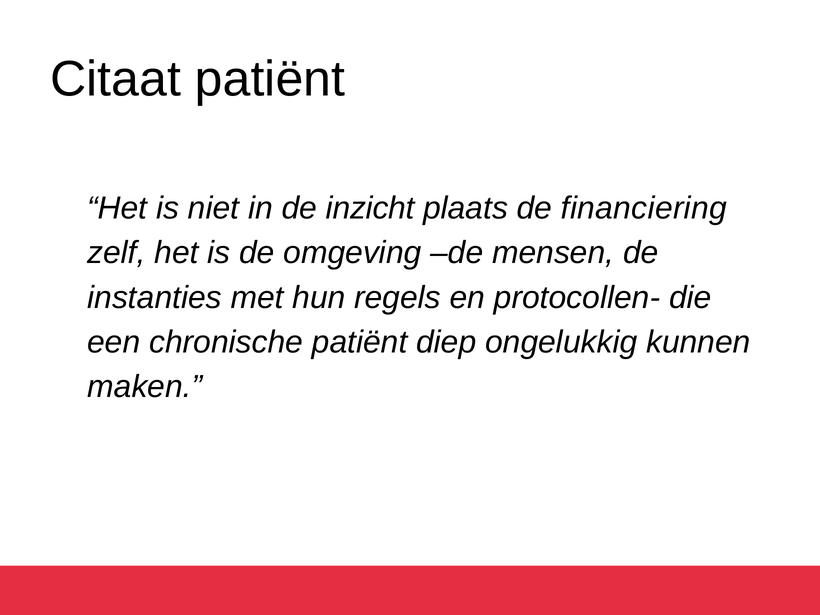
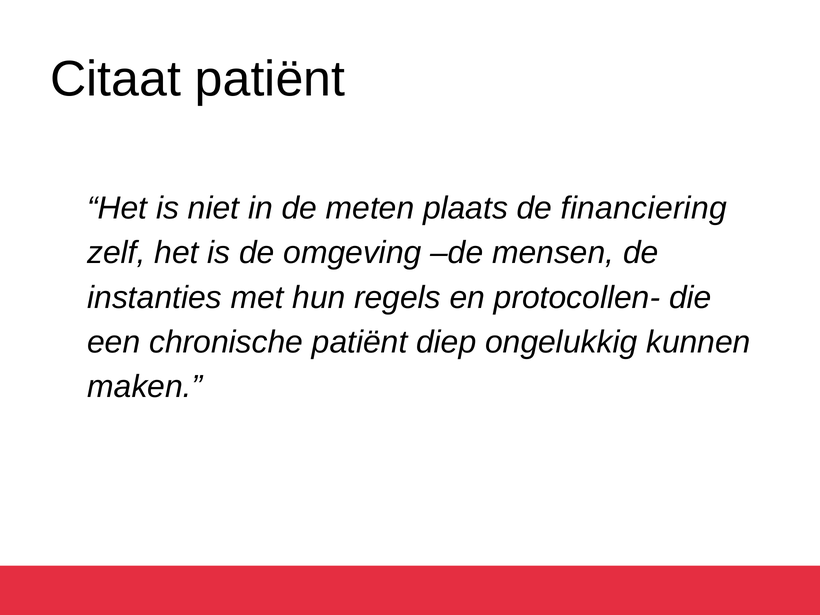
inzicht: inzicht -> meten
